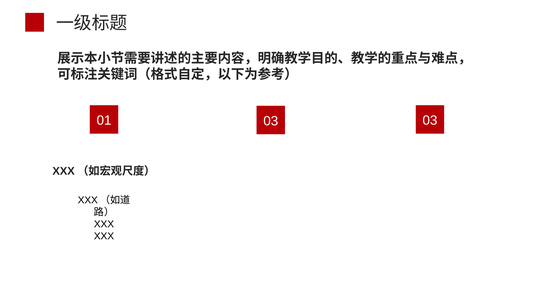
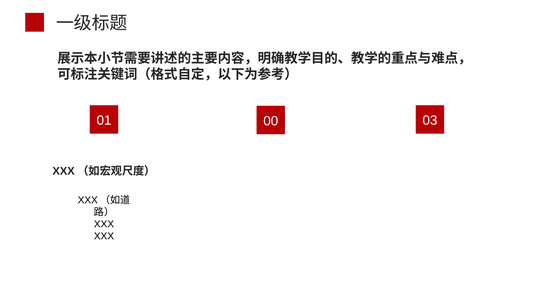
01 03: 03 -> 00
